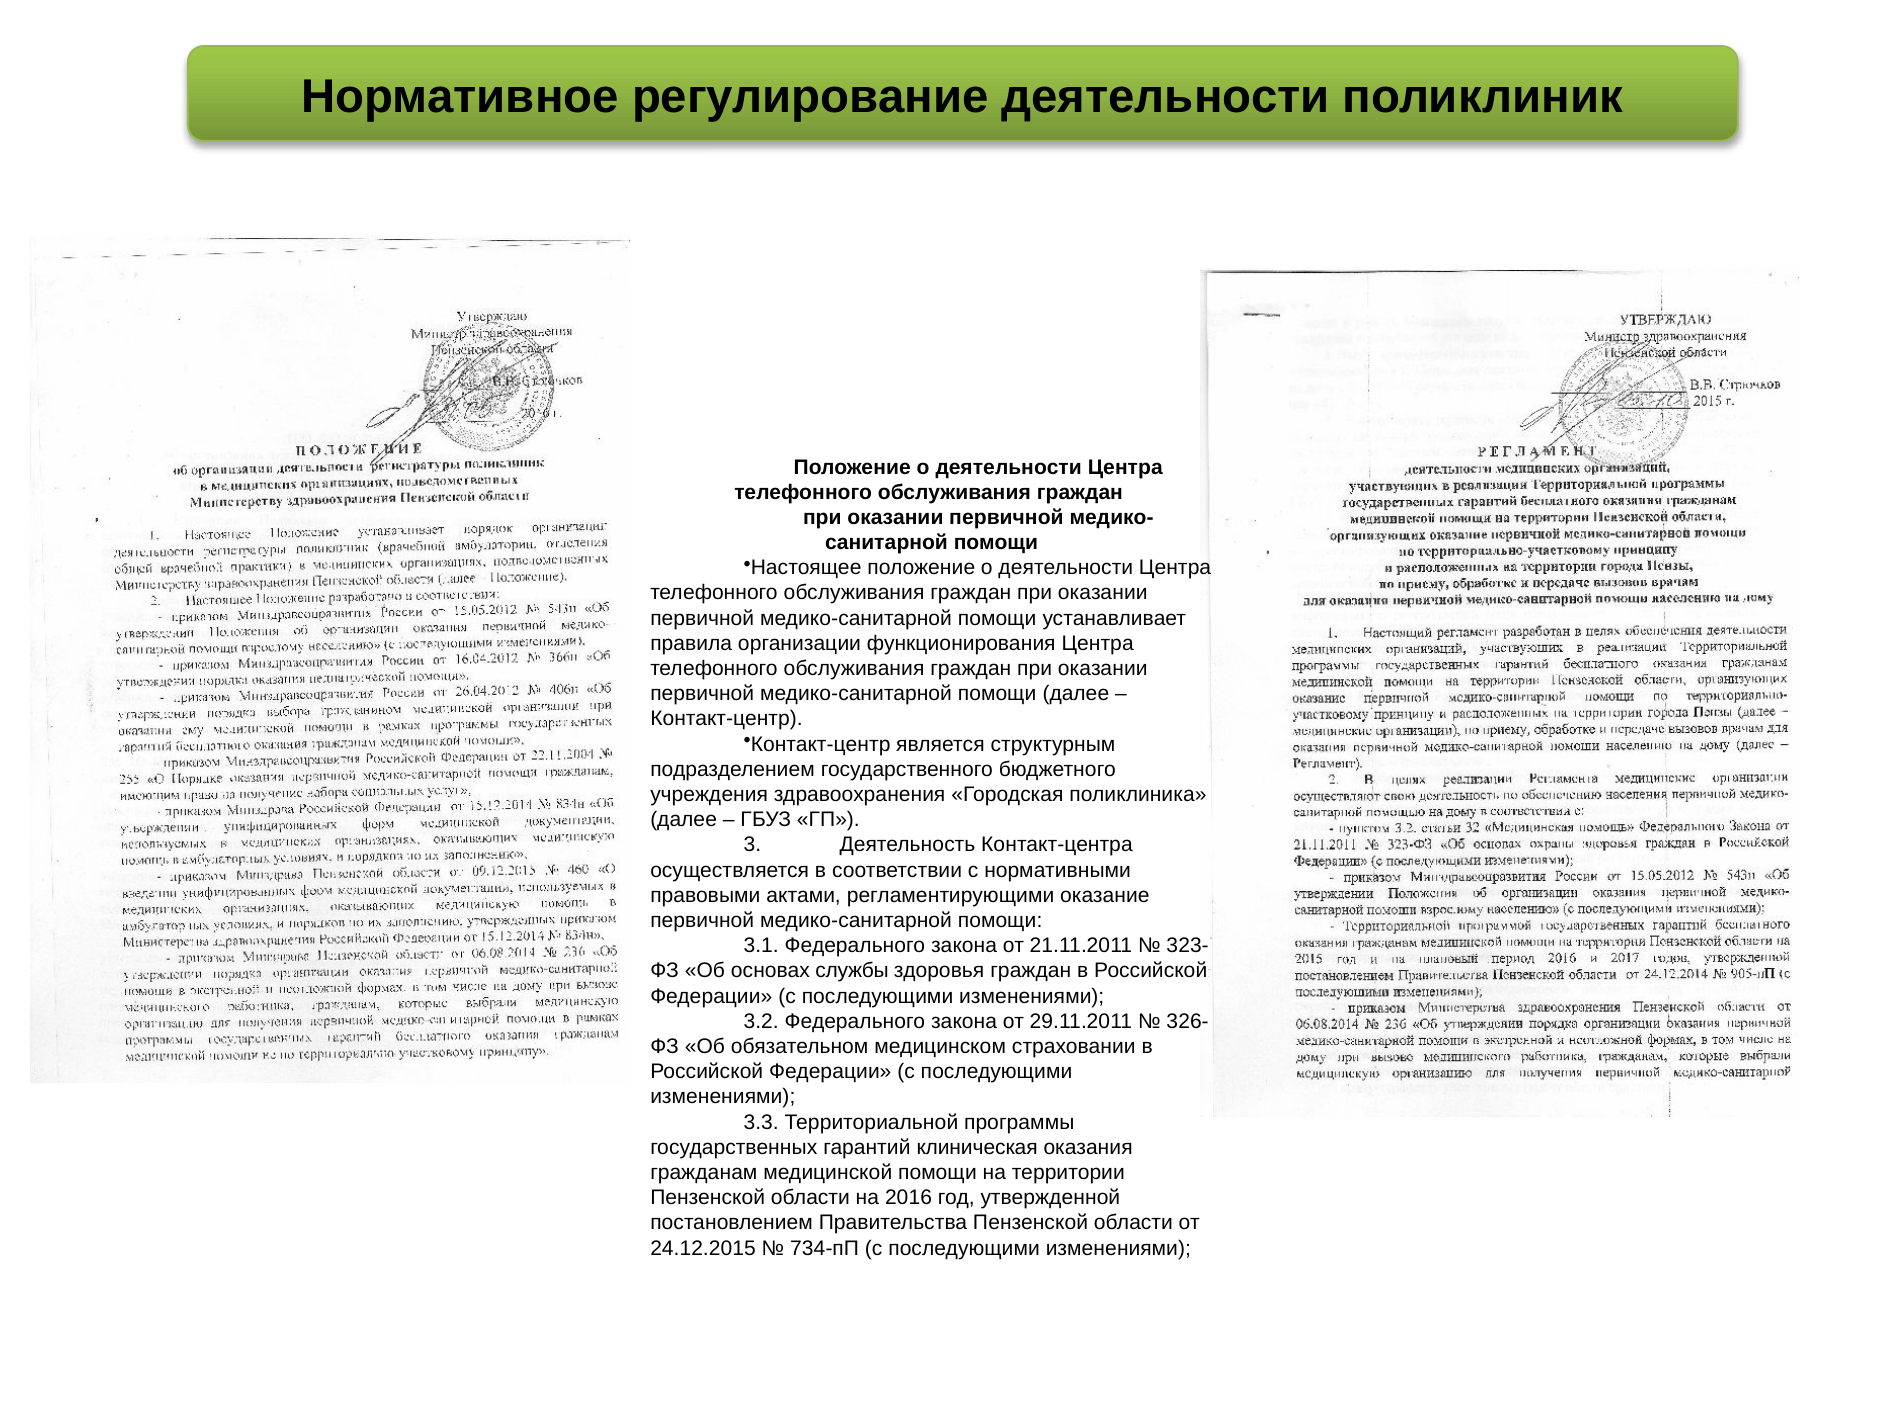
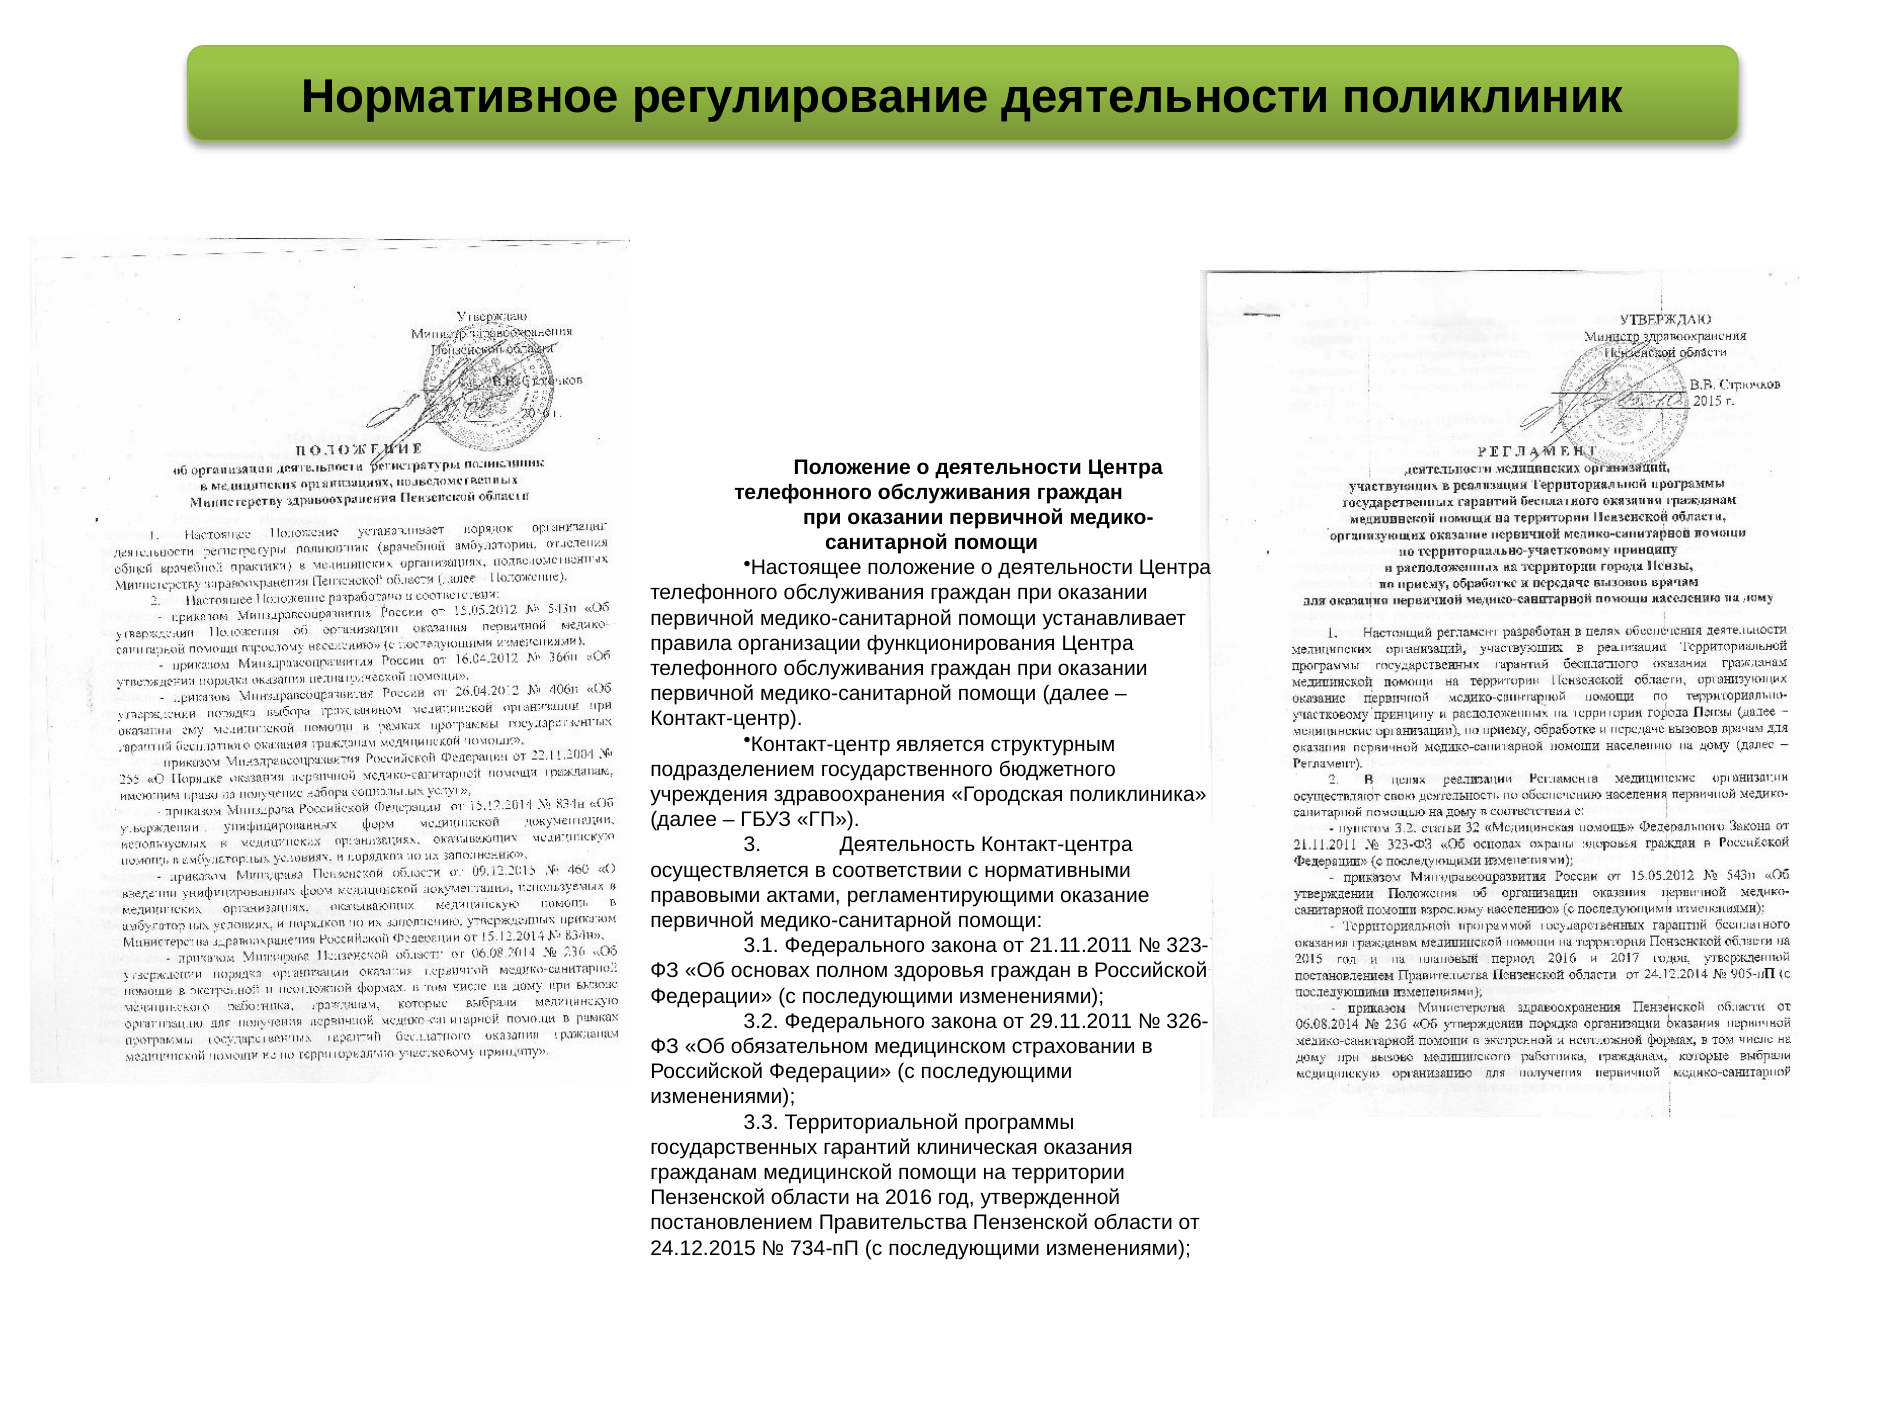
службы: службы -> полном
